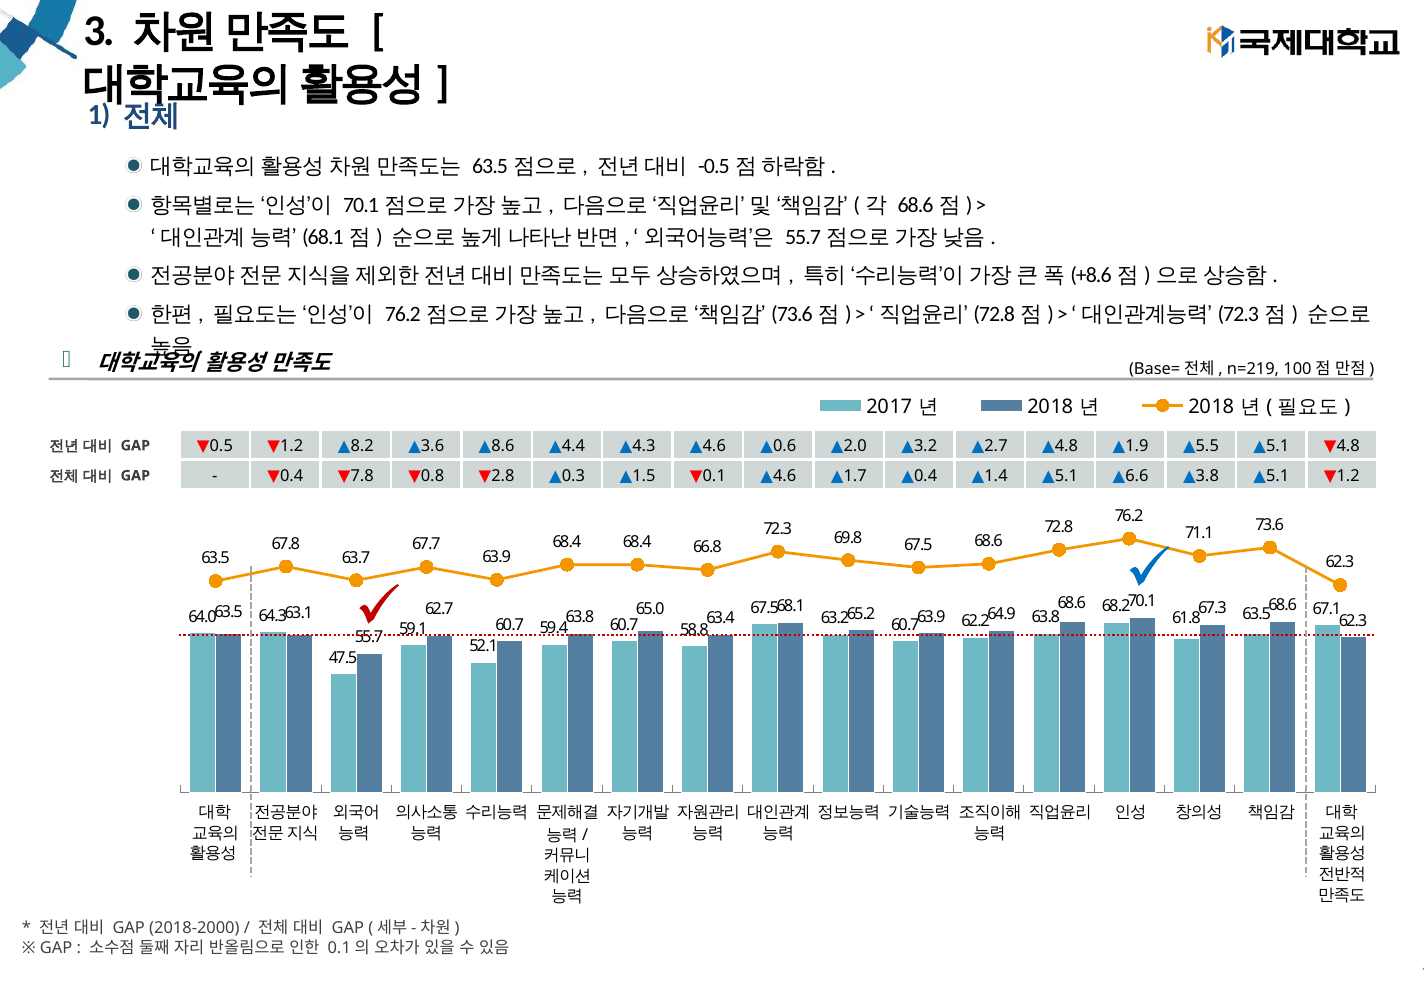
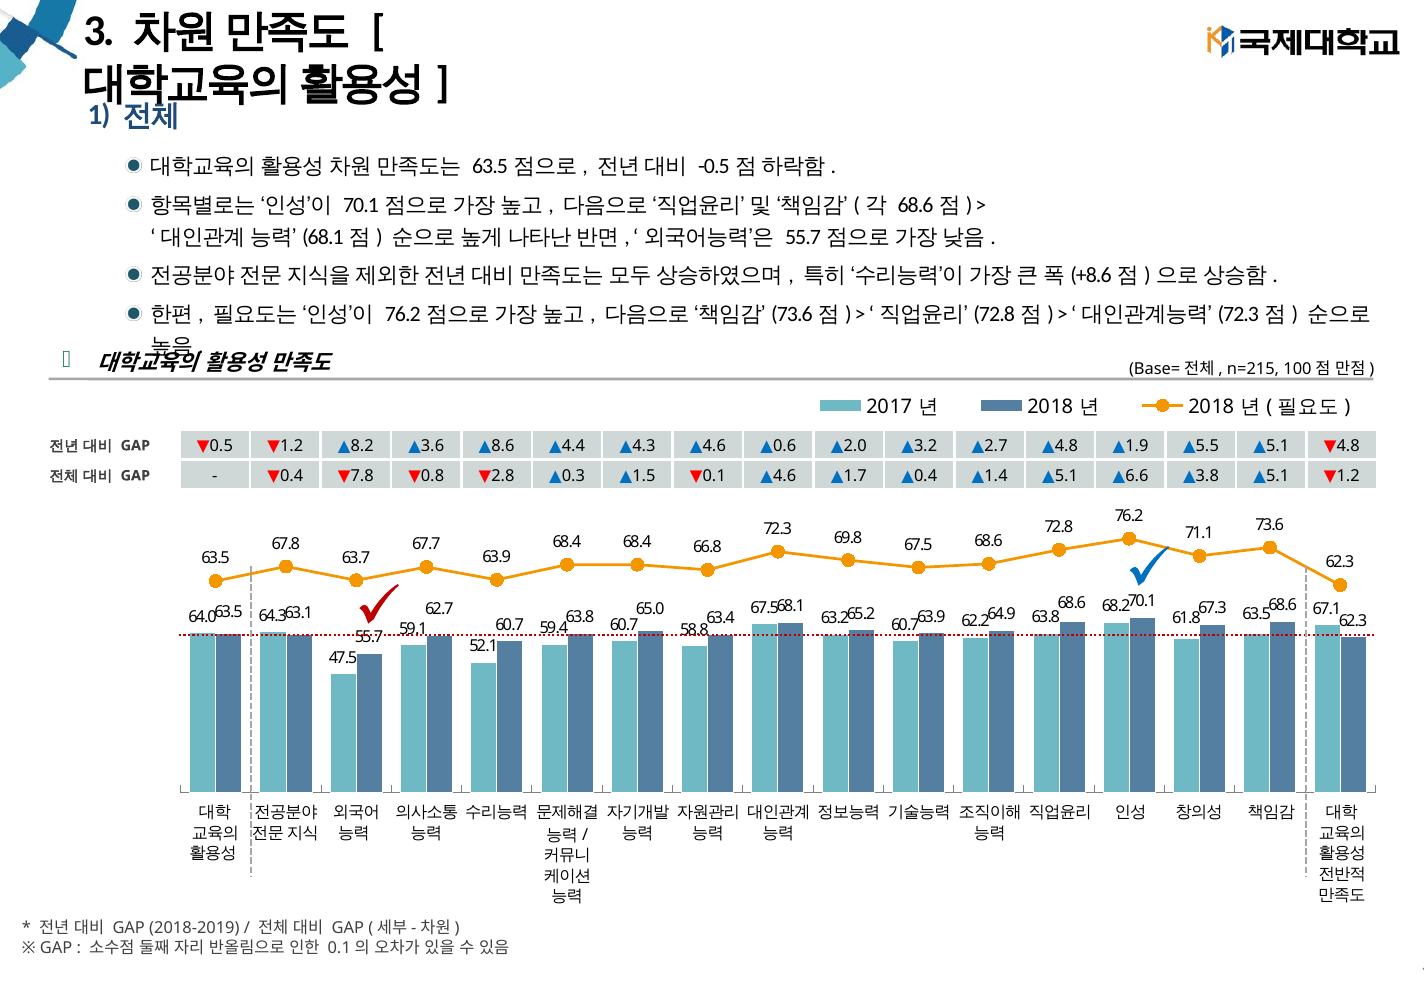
n=219: n=219 -> n=215
2018-2000: 2018-2000 -> 2018-2019
